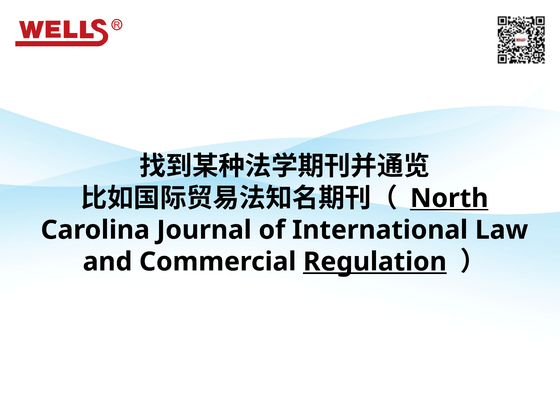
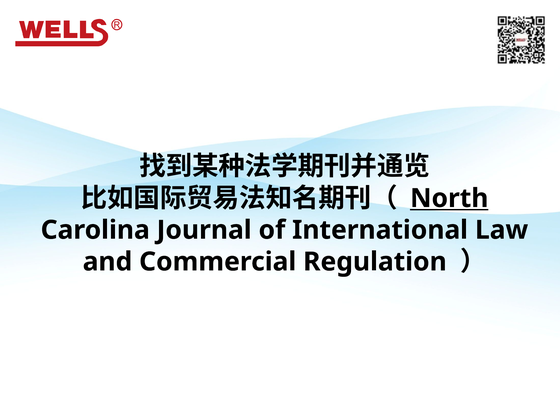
Regulation underline: present -> none
